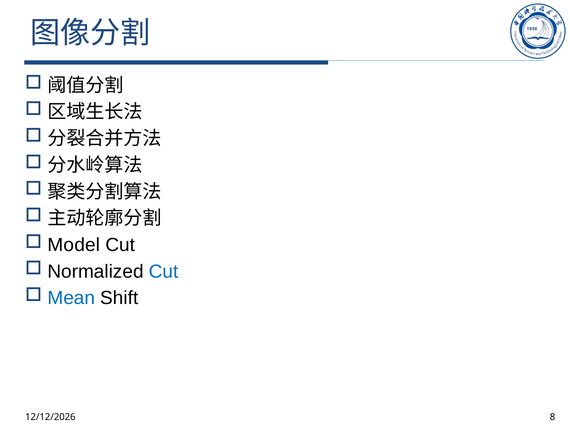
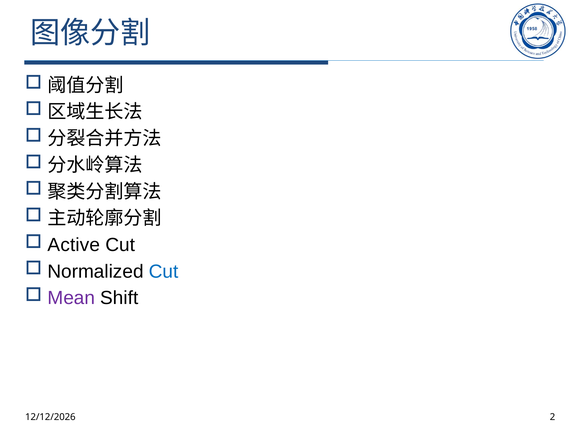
Model: Model -> Active
Mean colour: blue -> purple
8: 8 -> 2
